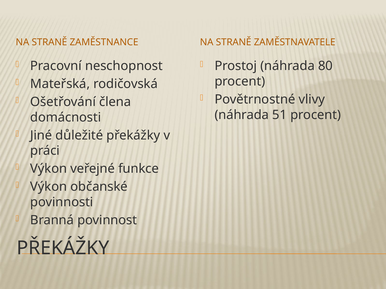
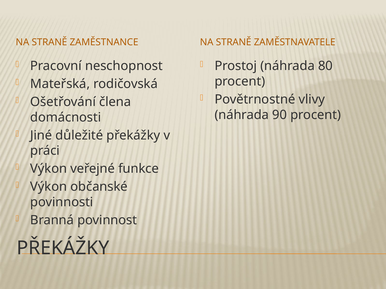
51: 51 -> 90
